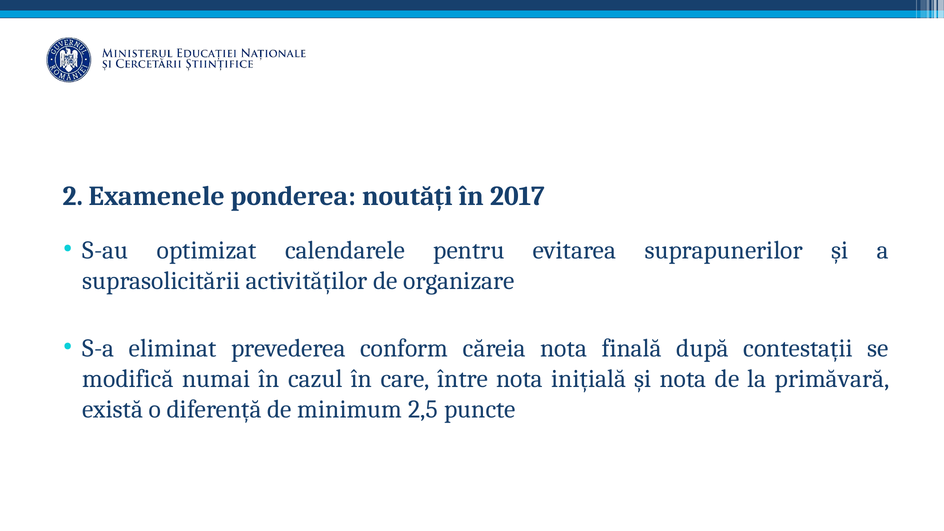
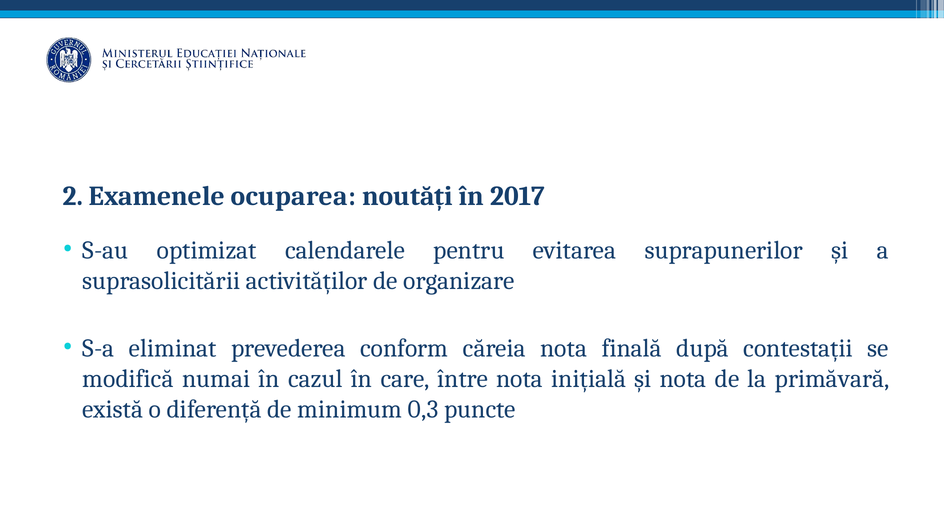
ponderea: ponderea -> ocuparea
2,5: 2,5 -> 0,3
